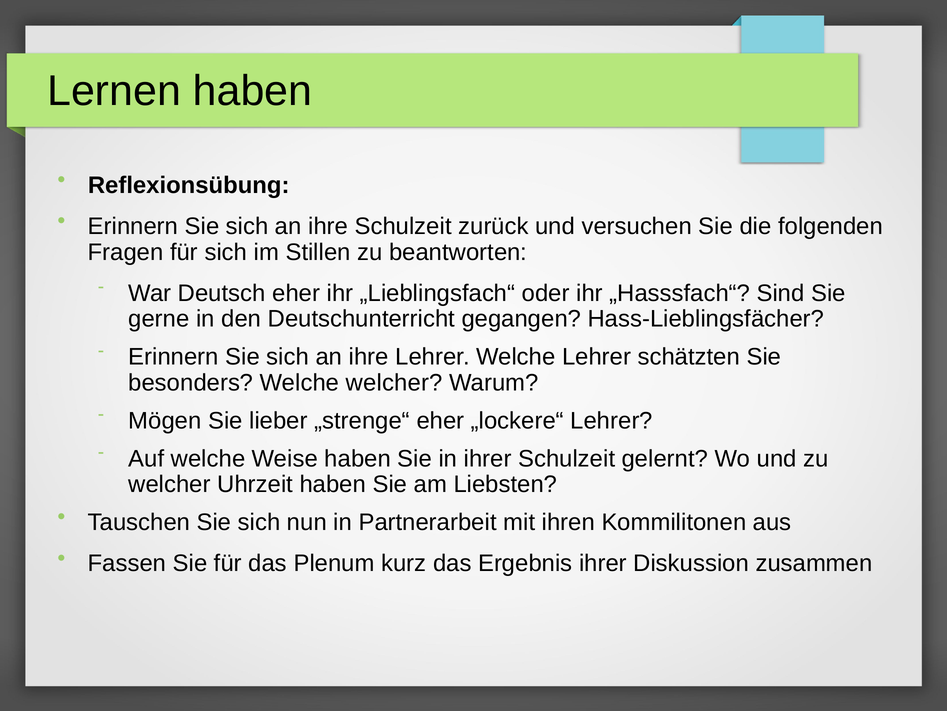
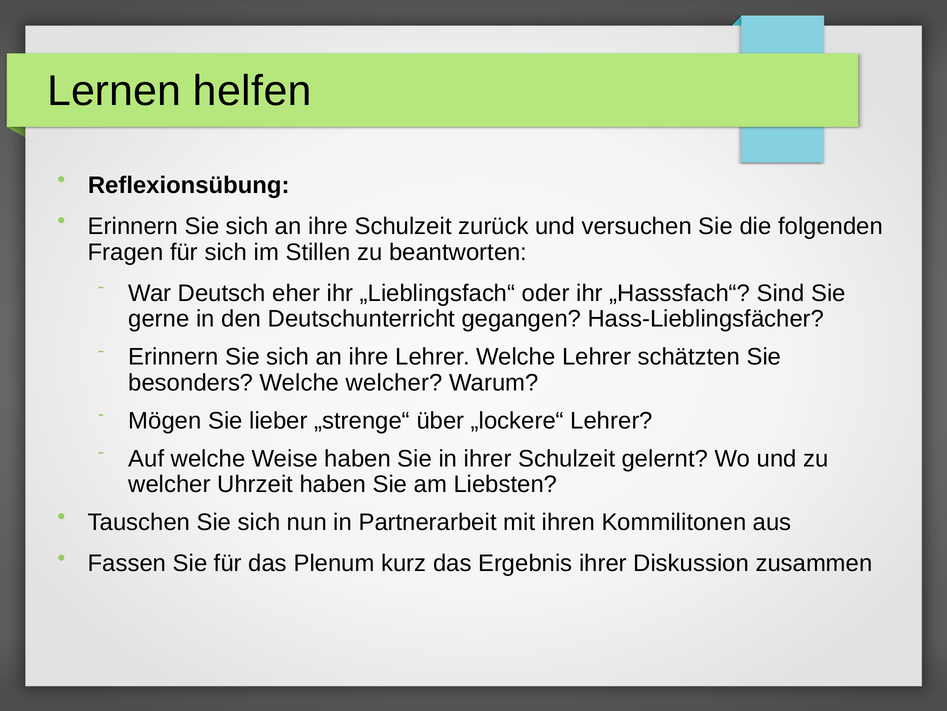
Lernen haben: haben -> helfen
„strenge“ eher: eher -> über
